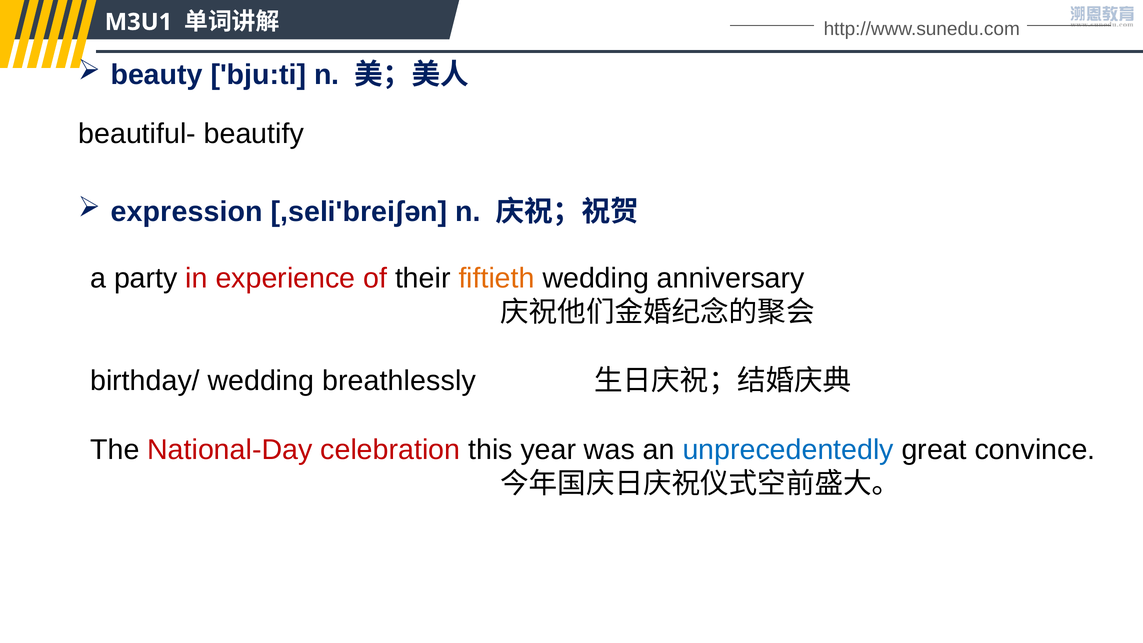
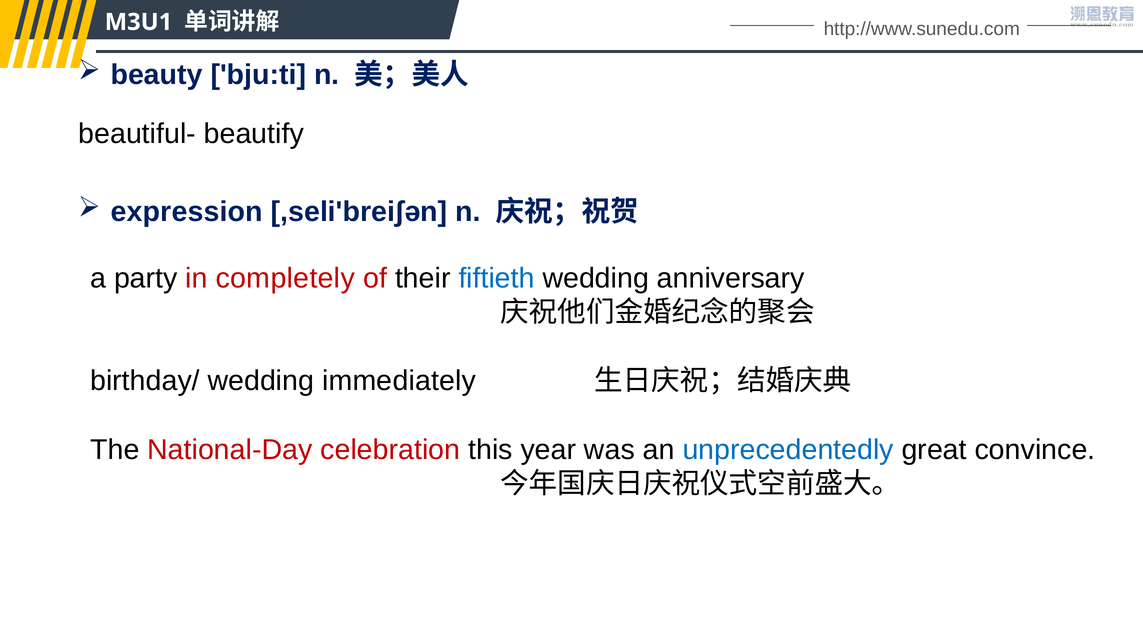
experience: experience -> completely
fiftieth colour: orange -> blue
breathlessly: breathlessly -> immediately
